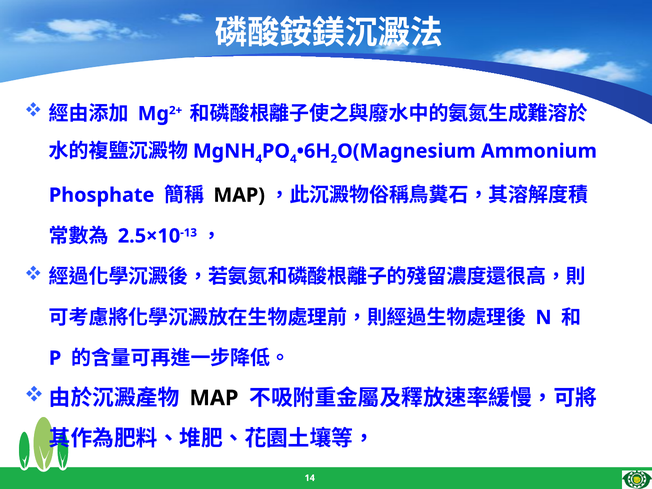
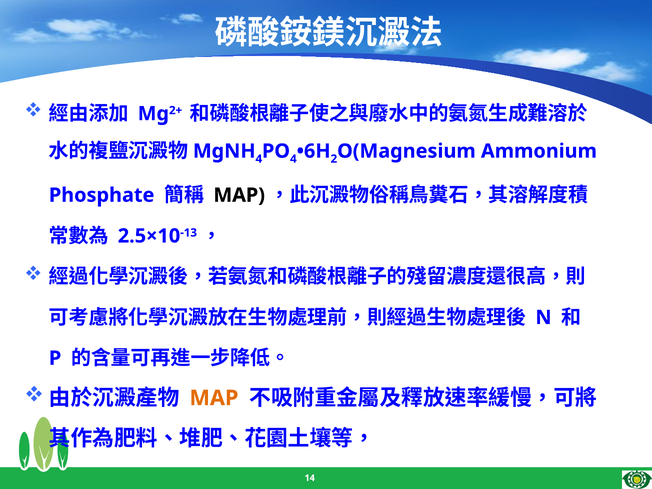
MAP at (214, 398) colour: black -> orange
